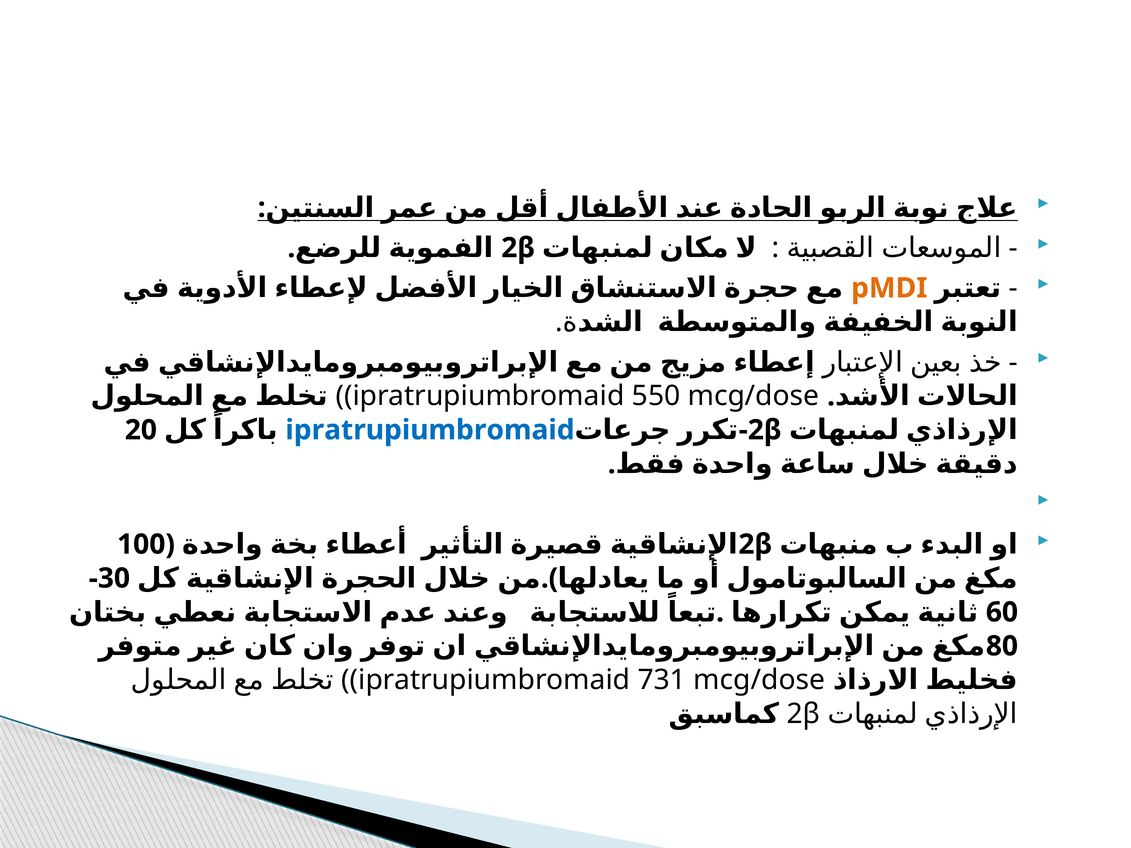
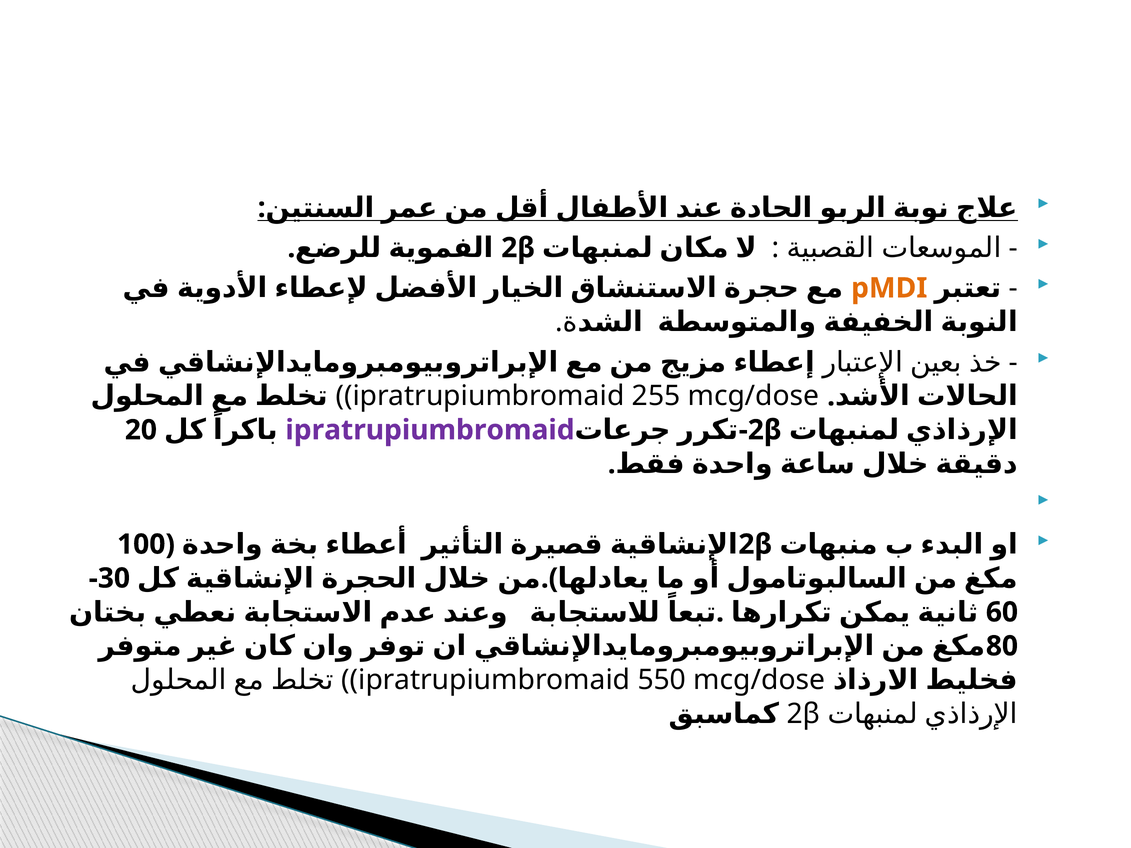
550: 550 -> 255
ipratrupiumbromaid at (430, 430) colour: blue -> purple
731: 731 -> 550
